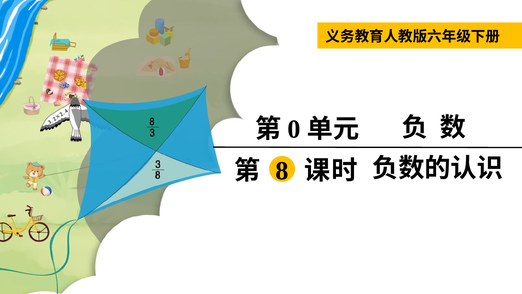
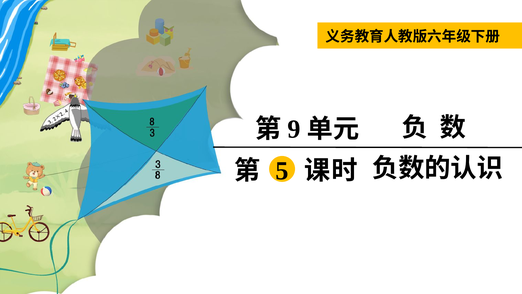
0: 0 -> 9
8: 8 -> 5
